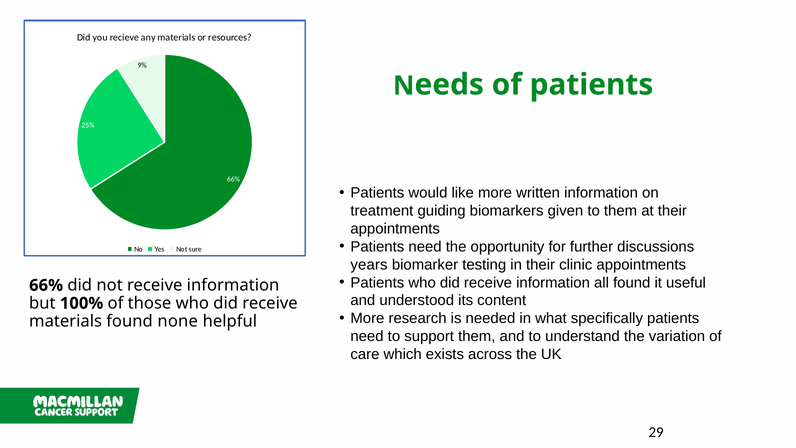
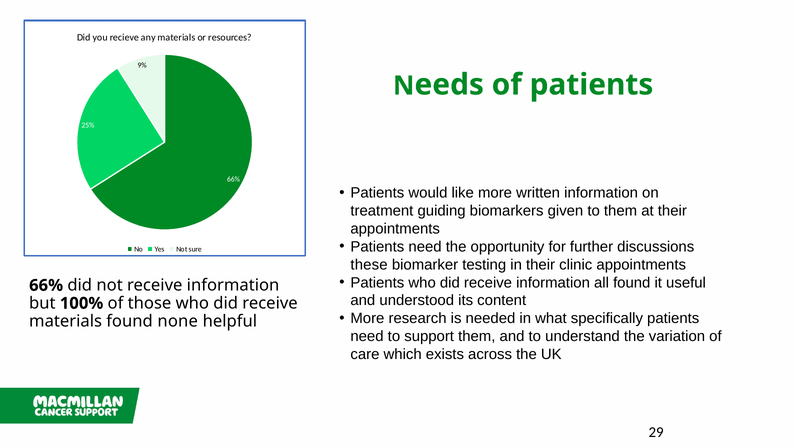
years: years -> these
